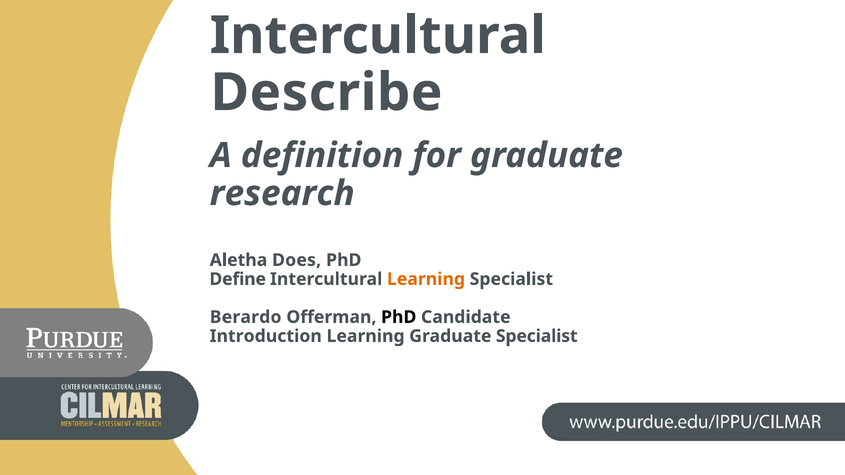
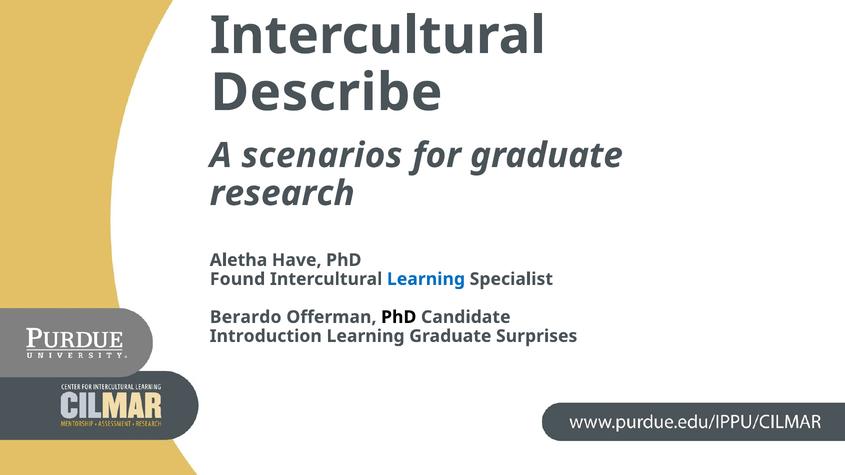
definition: definition -> scenarios
Does: Does -> Have
Define: Define -> Found
Learning at (426, 279) colour: orange -> blue
Graduate Specialist: Specialist -> Surprises
